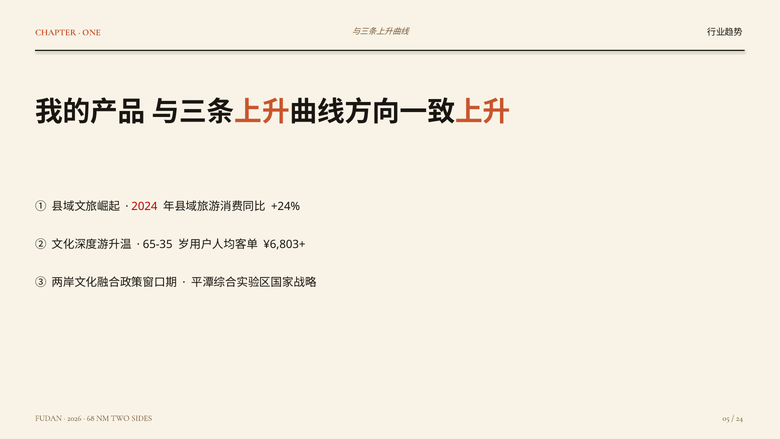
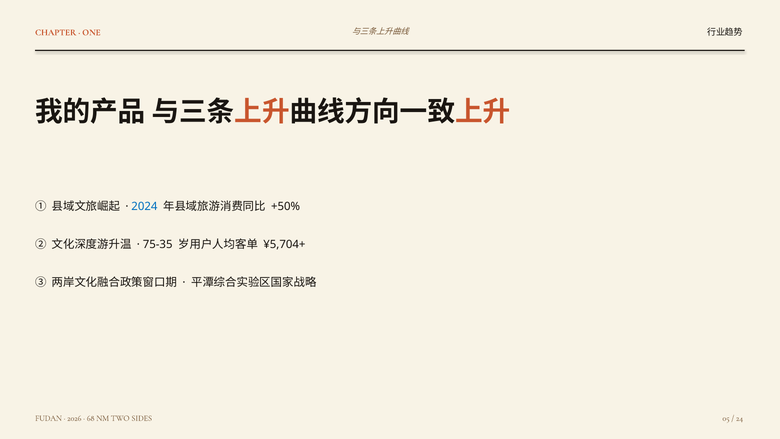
2024 colour: red -> blue
+24%: +24% -> +50%
65-35: 65-35 -> 75-35
¥6,803+: ¥6,803+ -> ¥5,704+
